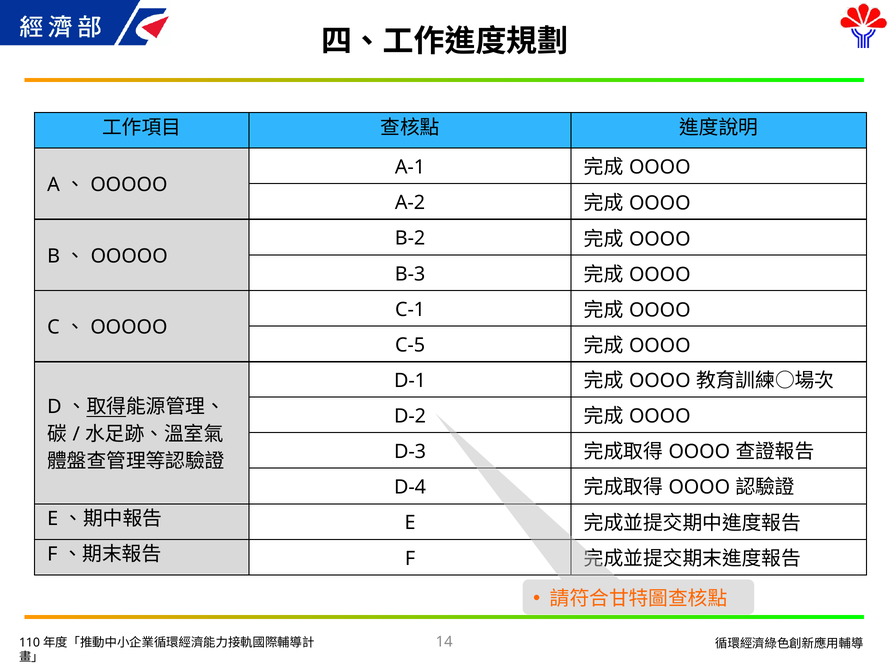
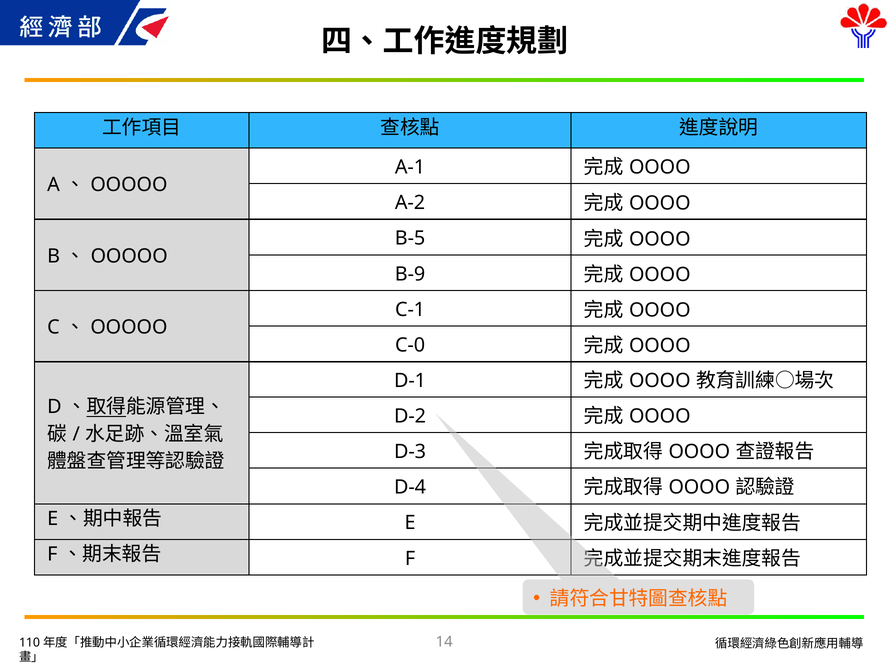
B-2: B-2 -> B-5
B-3: B-3 -> B-9
C-5: C-5 -> C-0
